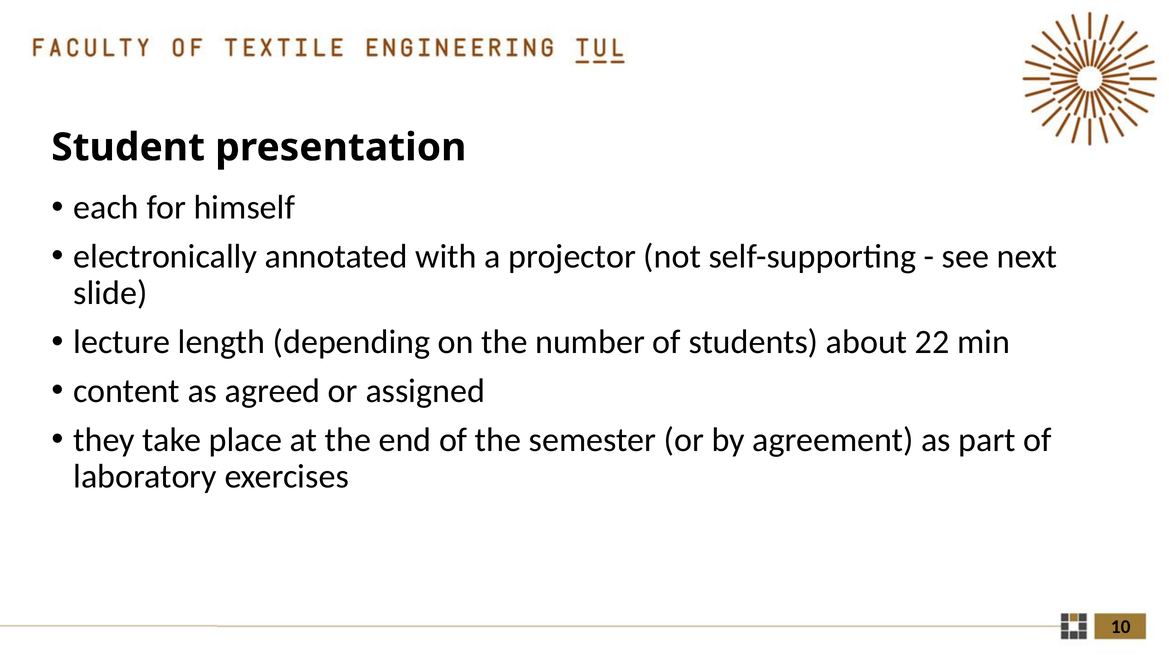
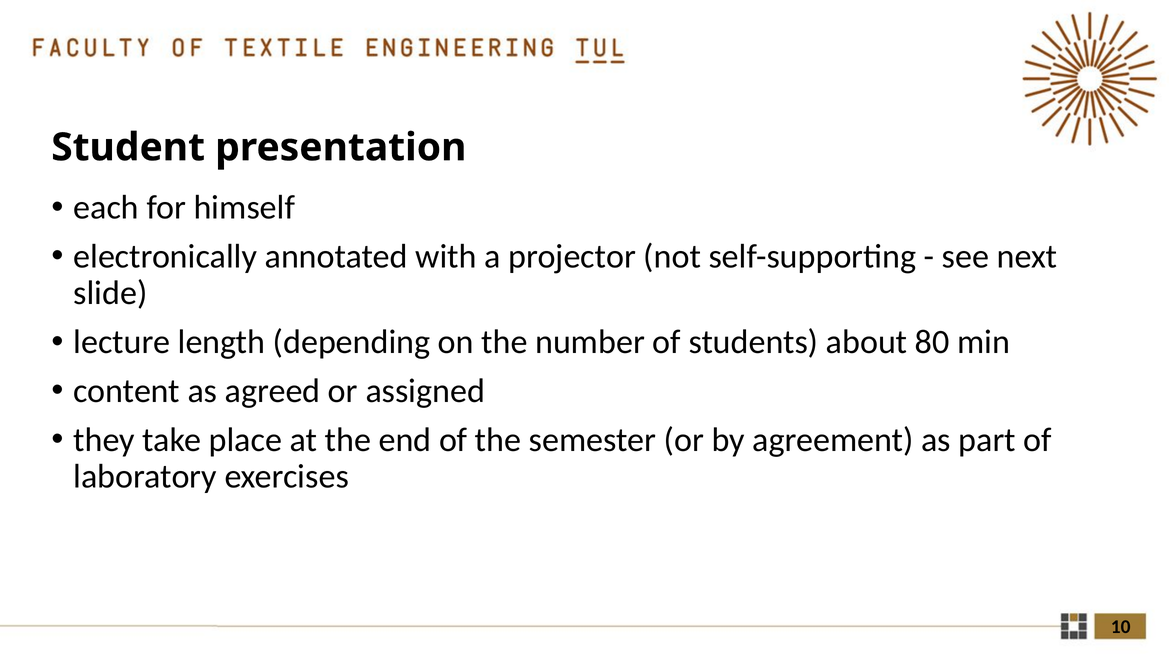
22: 22 -> 80
